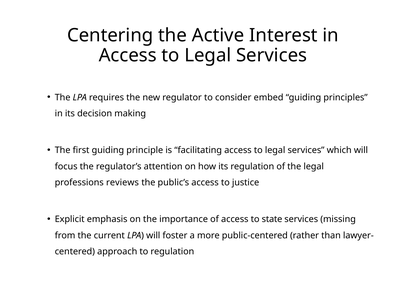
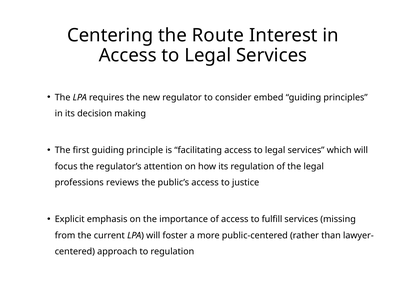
Active: Active -> Route
state: state -> fulfill
